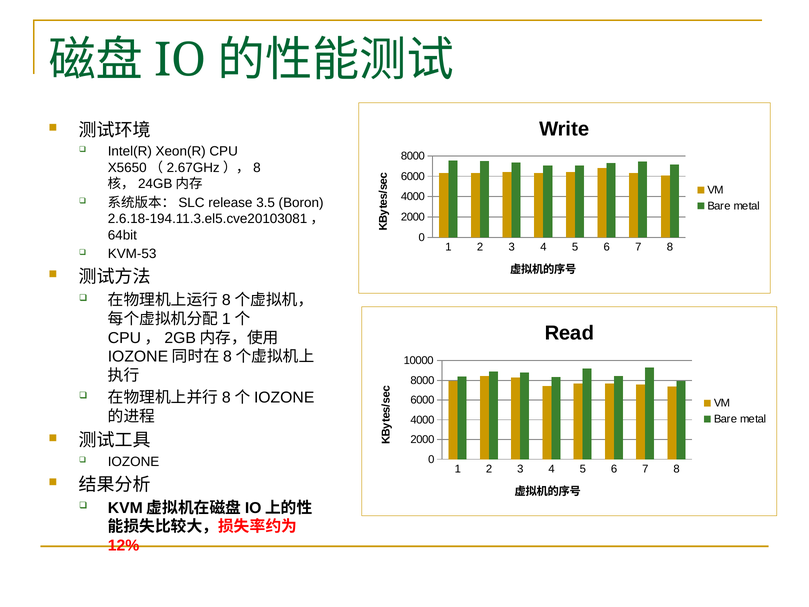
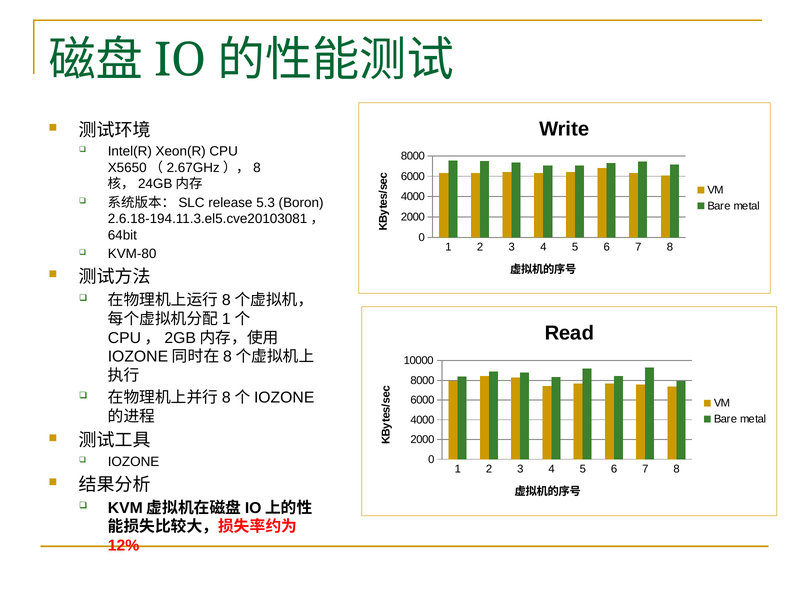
3.5: 3.5 -> 5.3
KVM-53: KVM-53 -> KVM-80
